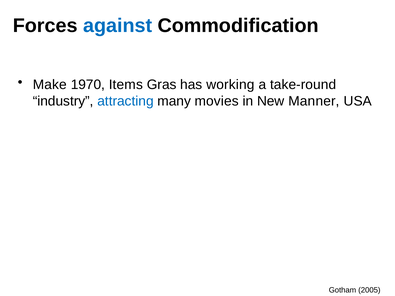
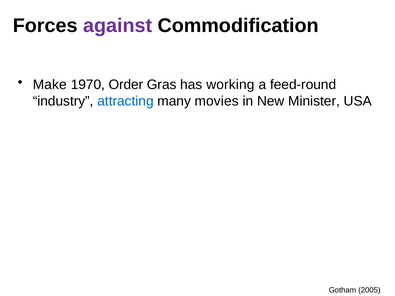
against colour: blue -> purple
Items: Items -> Order
take-round: take-round -> feed-round
Manner: Manner -> Minister
